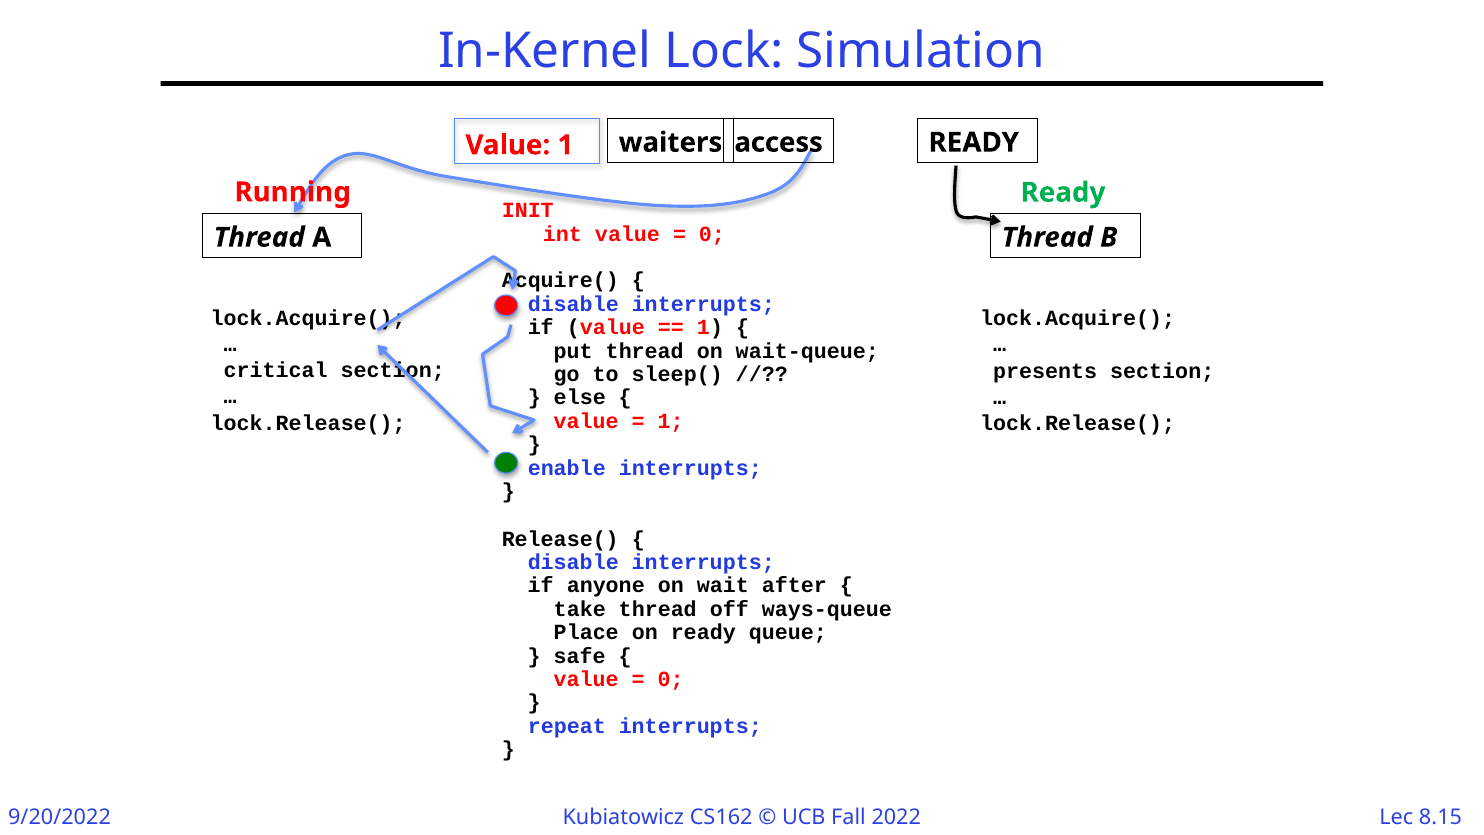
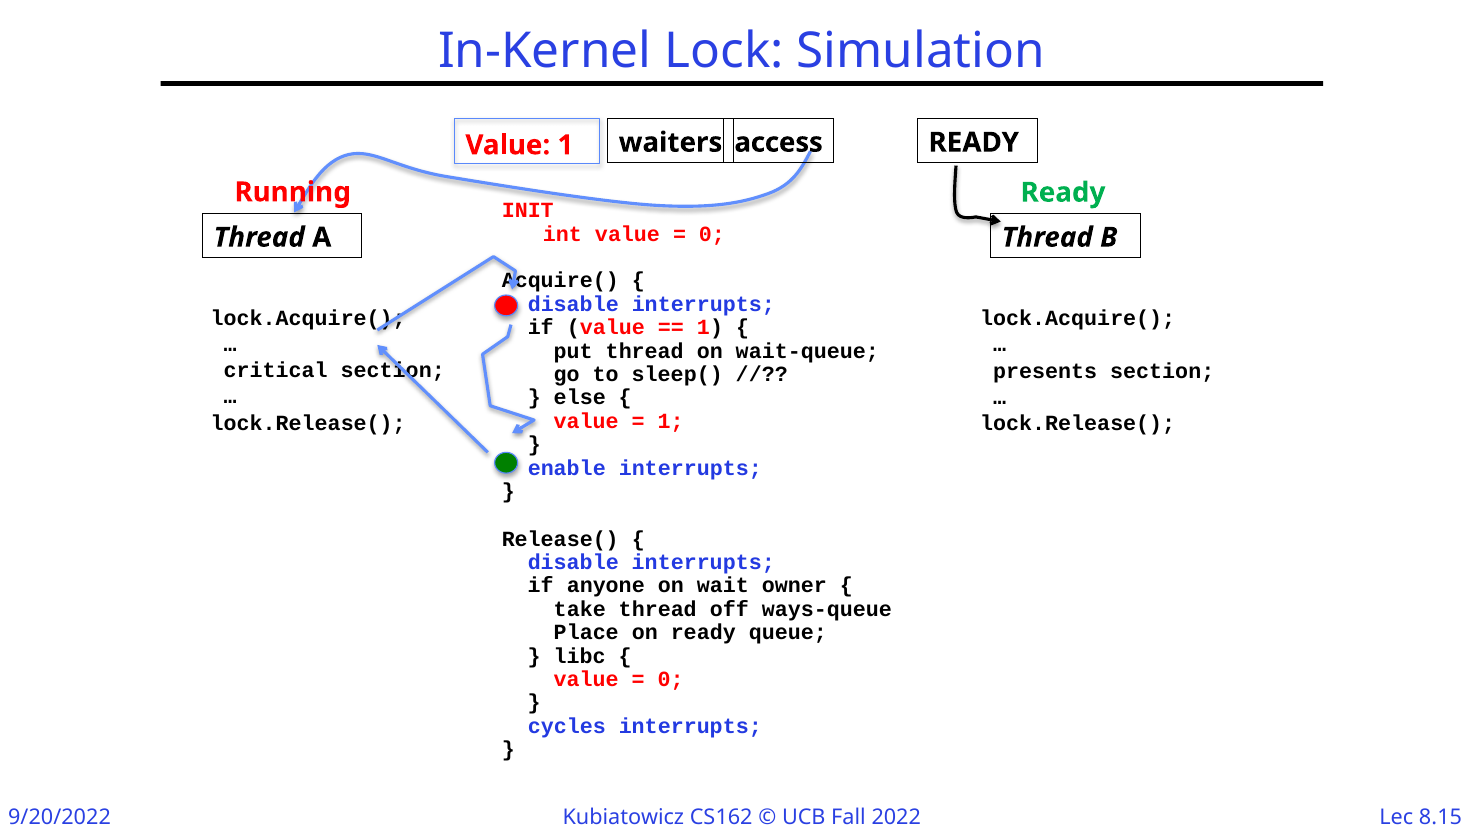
after: after -> owner
safe: safe -> libc
repeat: repeat -> cycles
